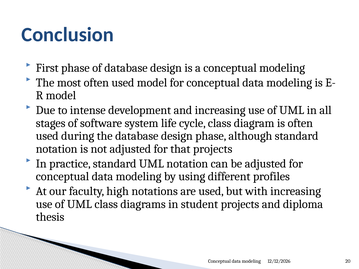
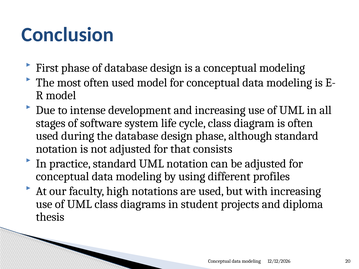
that projects: projects -> consists
